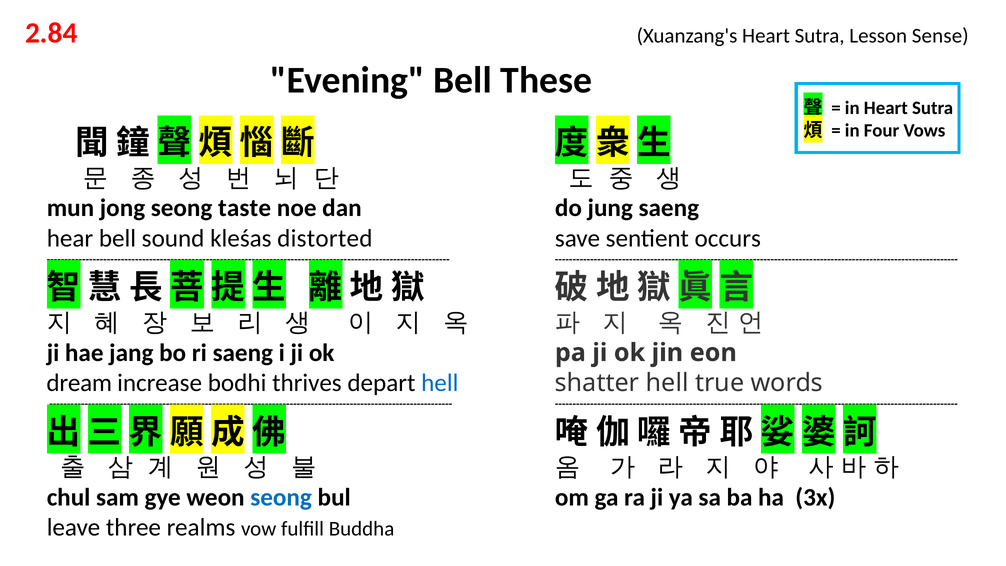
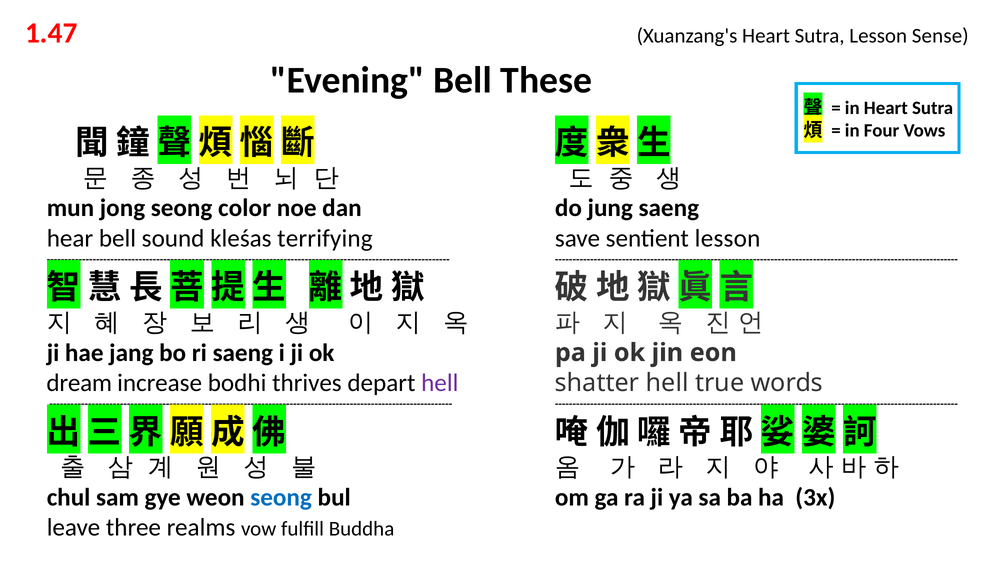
2.84: 2.84 -> 1.47
taste: taste -> color
distorted: distorted -> terrifying
sentient occurs: occurs -> lesson
hell at (440, 383) colour: blue -> purple
